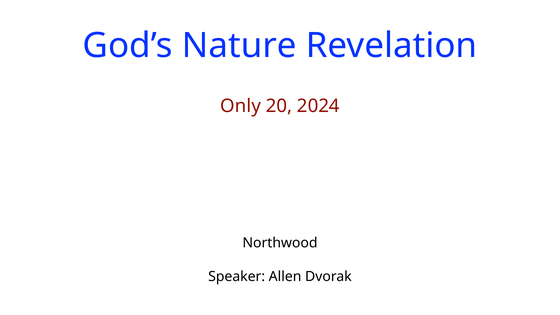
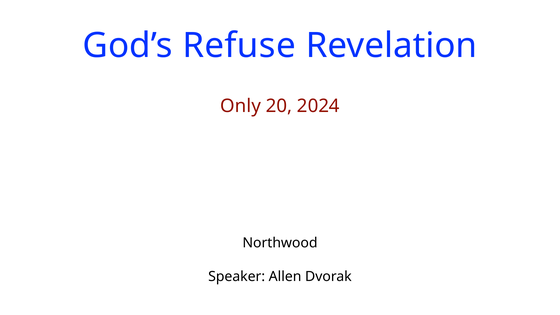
Nature: Nature -> Refuse
